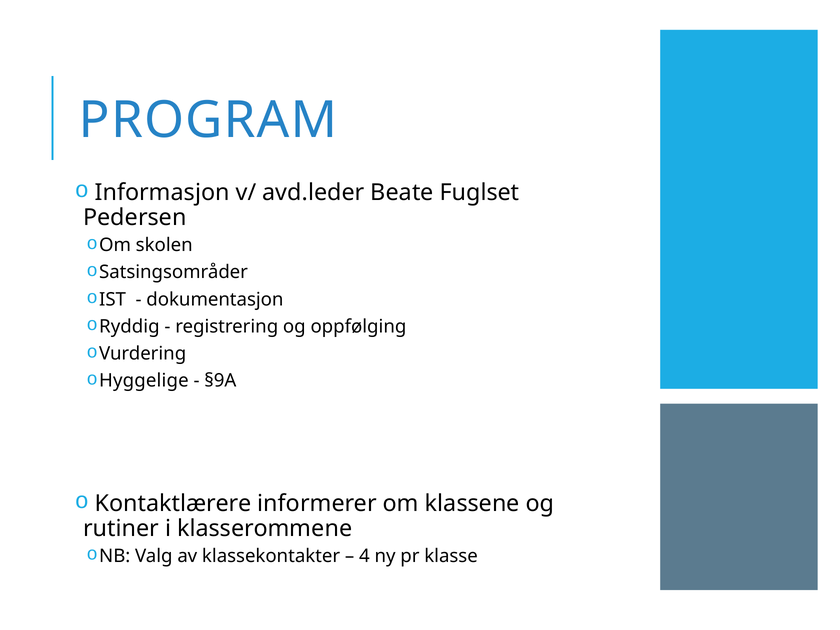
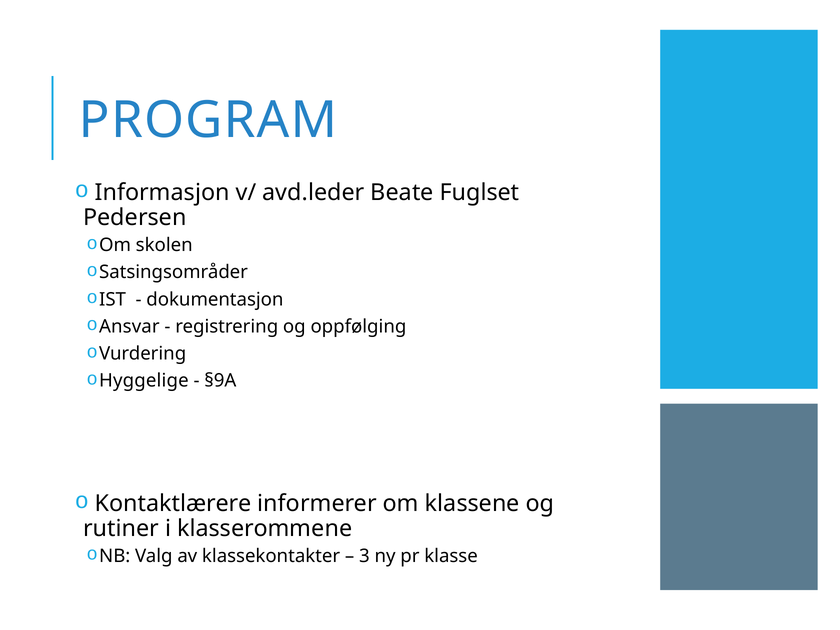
Ryddig: Ryddig -> Ansvar
4: 4 -> 3
